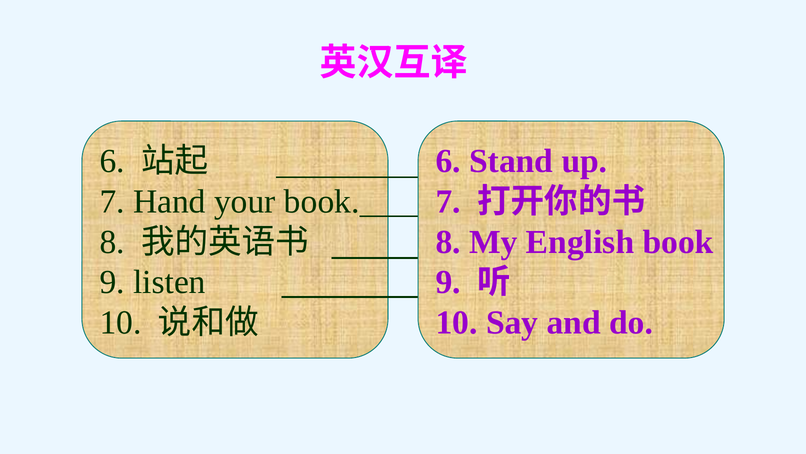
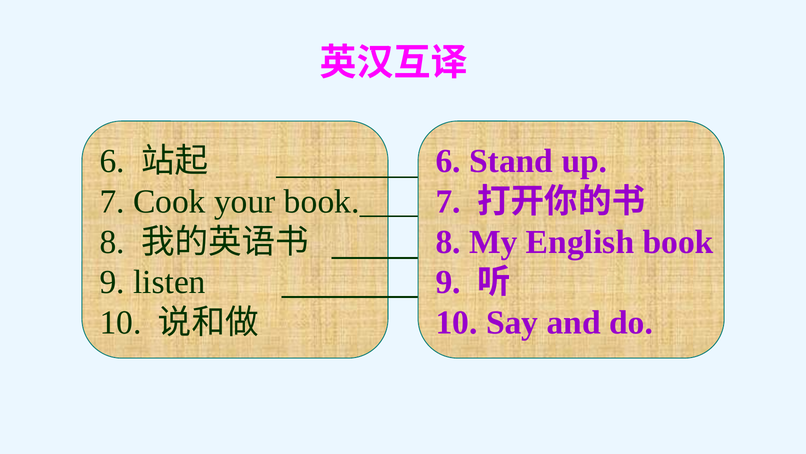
Hand: Hand -> Cook
